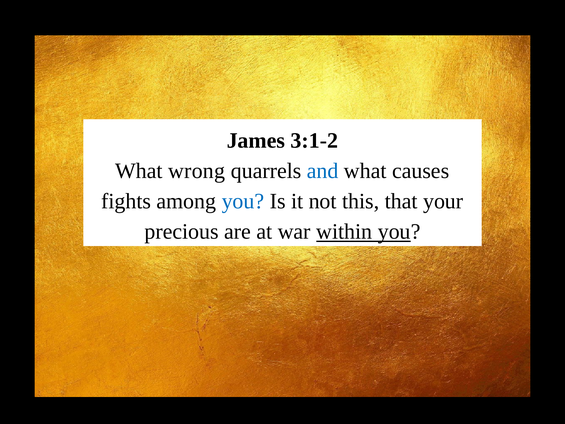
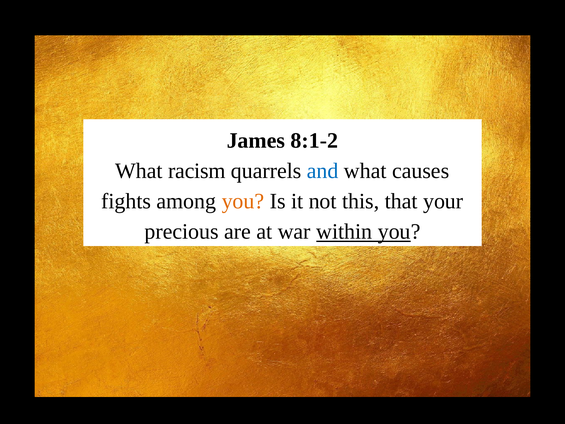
3:1-2: 3:1-2 -> 8:1-2
wrong: wrong -> racism
you at (243, 201) colour: blue -> orange
